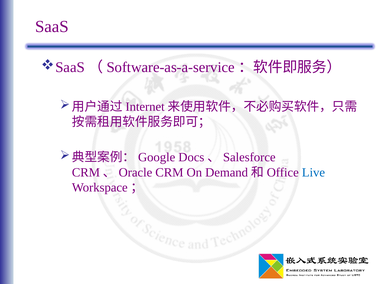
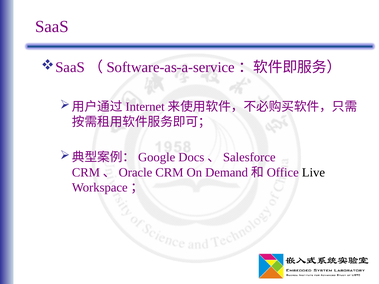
Live colour: blue -> black
